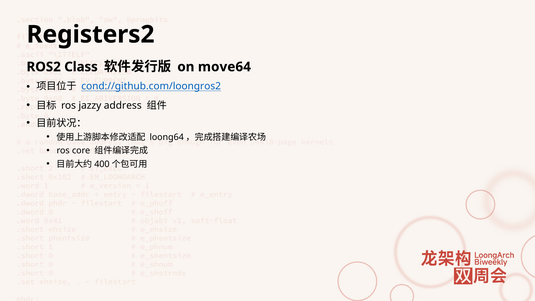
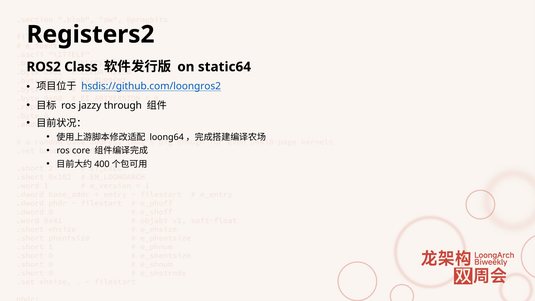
move64: move64 -> static64
cond://github.com/loongros2: cond://github.com/loongros2 -> hsdis://github.com/loongros2
address: address -> through
